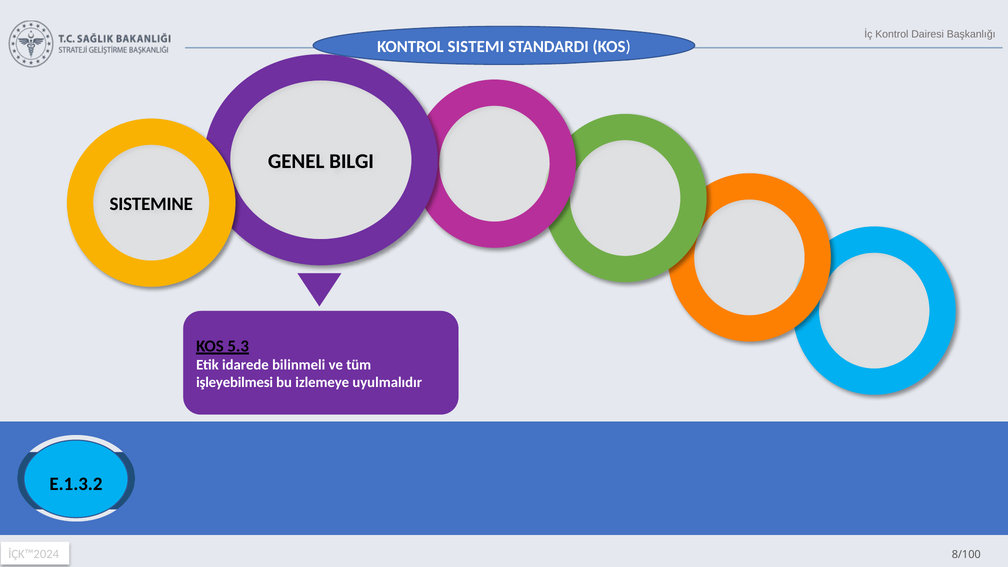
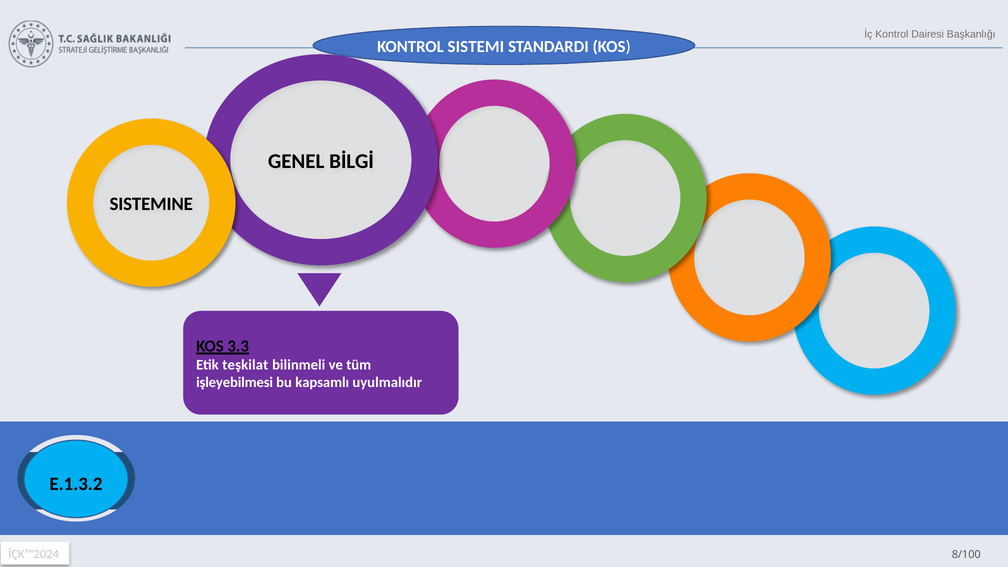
BILGI: BILGI -> BİLGİ
5.3: 5.3 -> 3.3
idarede: idarede -> teşkilat
izlemeye: izlemeye -> kapsamlı
